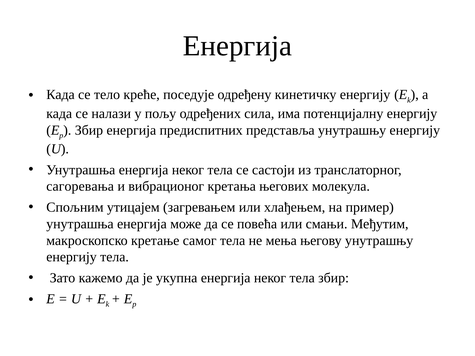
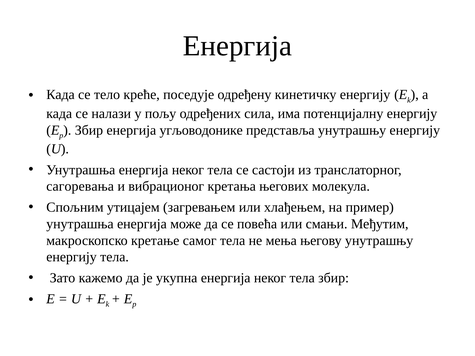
предиспитних: предиспитних -> угљоводонике
